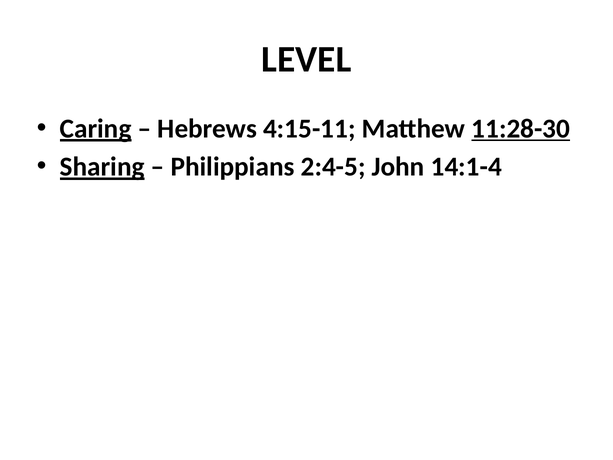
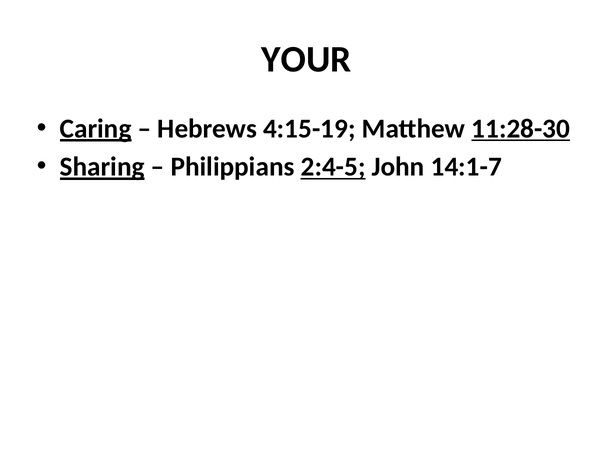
LEVEL: LEVEL -> YOUR
4:15-11: 4:15-11 -> 4:15-19
2:4-5 underline: none -> present
14:1-4: 14:1-4 -> 14:1-7
